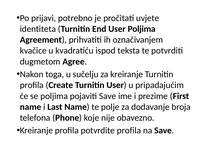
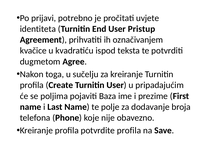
User Poljima: Poljima -> Pristup
pojaviti Save: Save -> Baza
